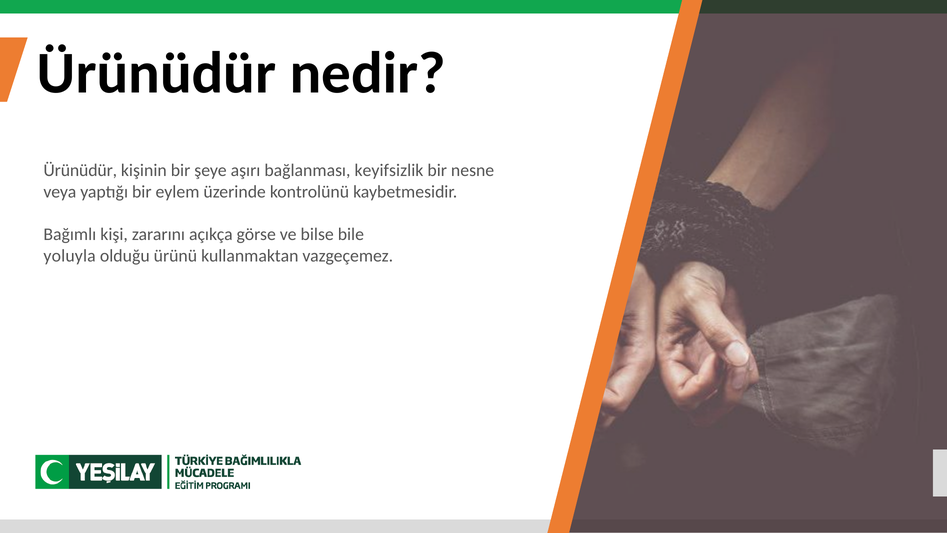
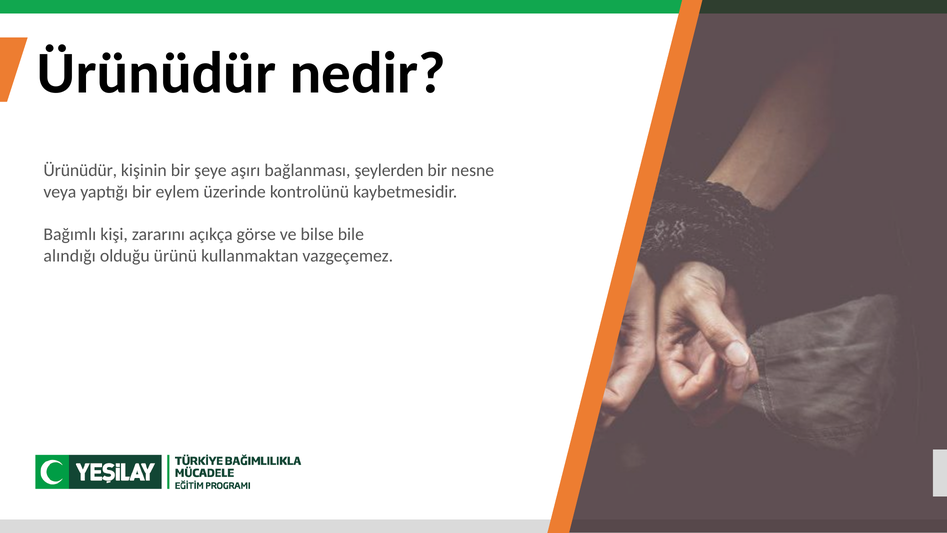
keyifsizlik: keyifsizlik -> şeylerden
yoluyla: yoluyla -> alındığı
